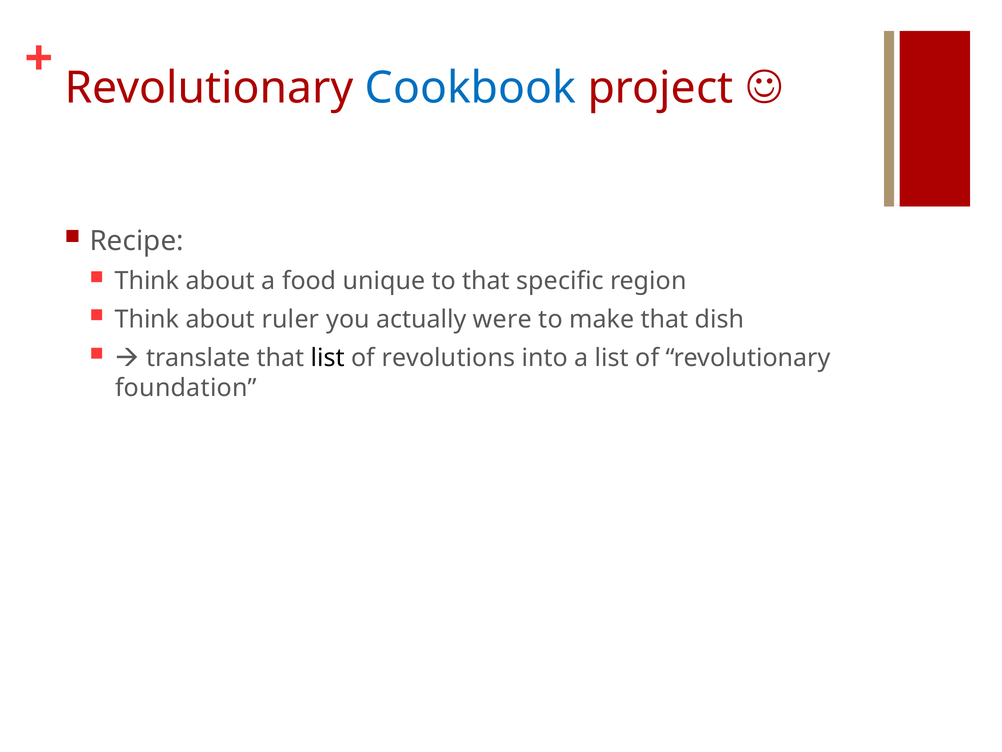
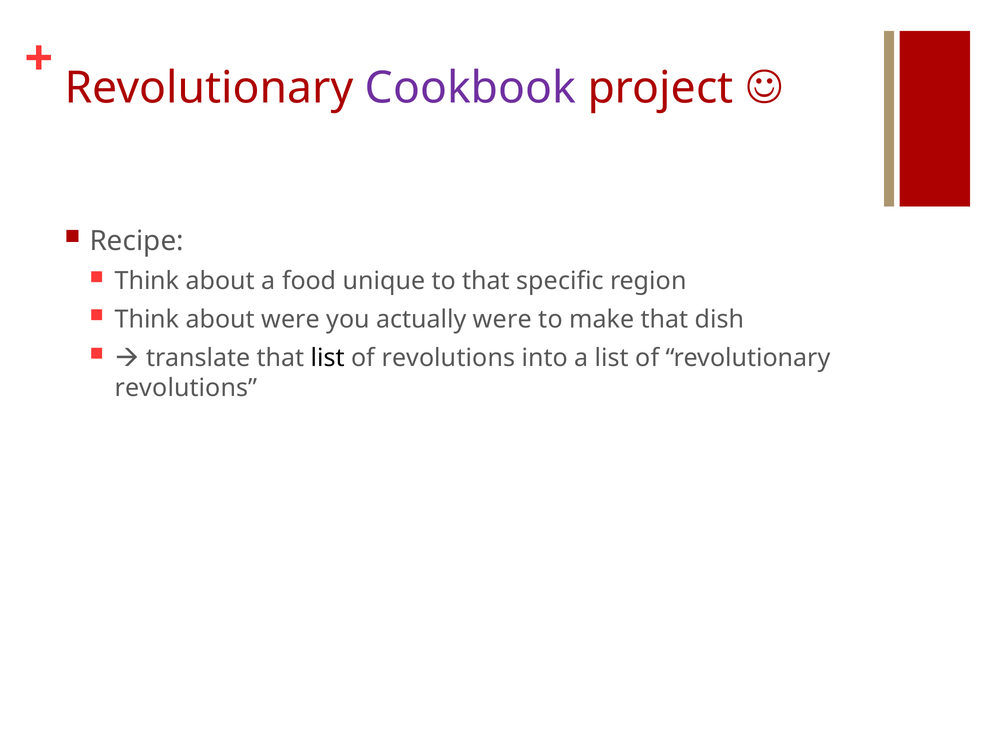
Cookbook colour: blue -> purple
about ruler: ruler -> were
foundation at (186, 388): foundation -> revolutions
